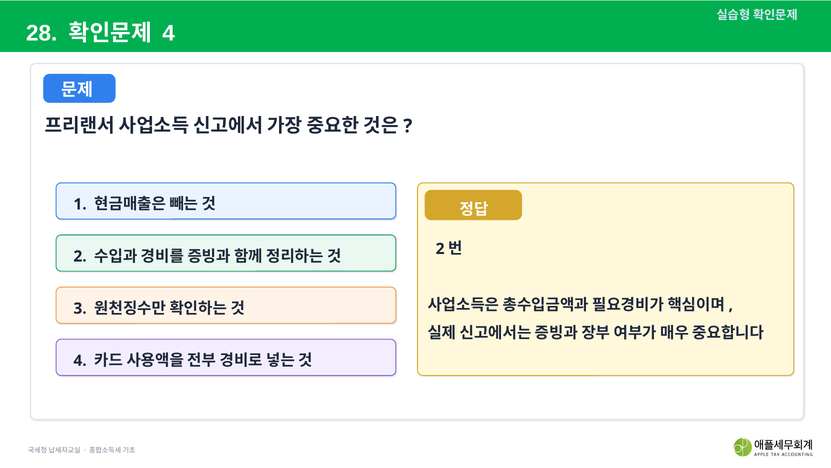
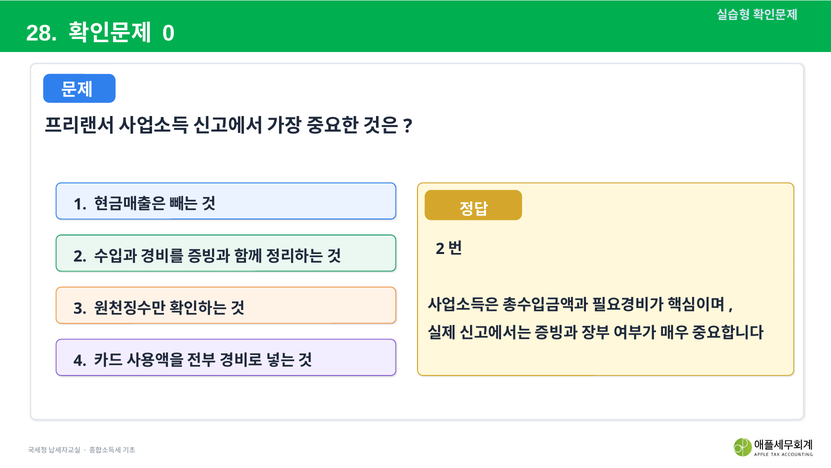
4 at (169, 34): 4 -> 0
